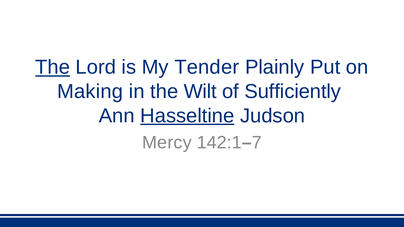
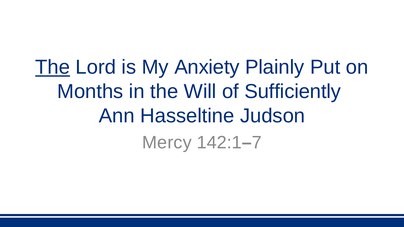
Tender: Tender -> Anxiety
Making: Making -> Months
Wilt: Wilt -> Will
Hasseltine underline: present -> none
